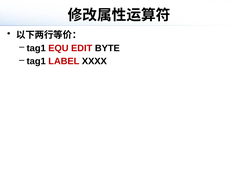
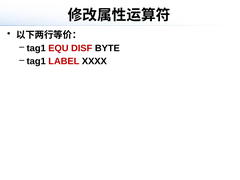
EDIT: EDIT -> DISF
